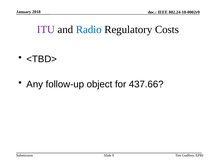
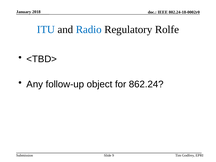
ITU colour: purple -> blue
Costs: Costs -> Rolfe
437.66: 437.66 -> 862.24
